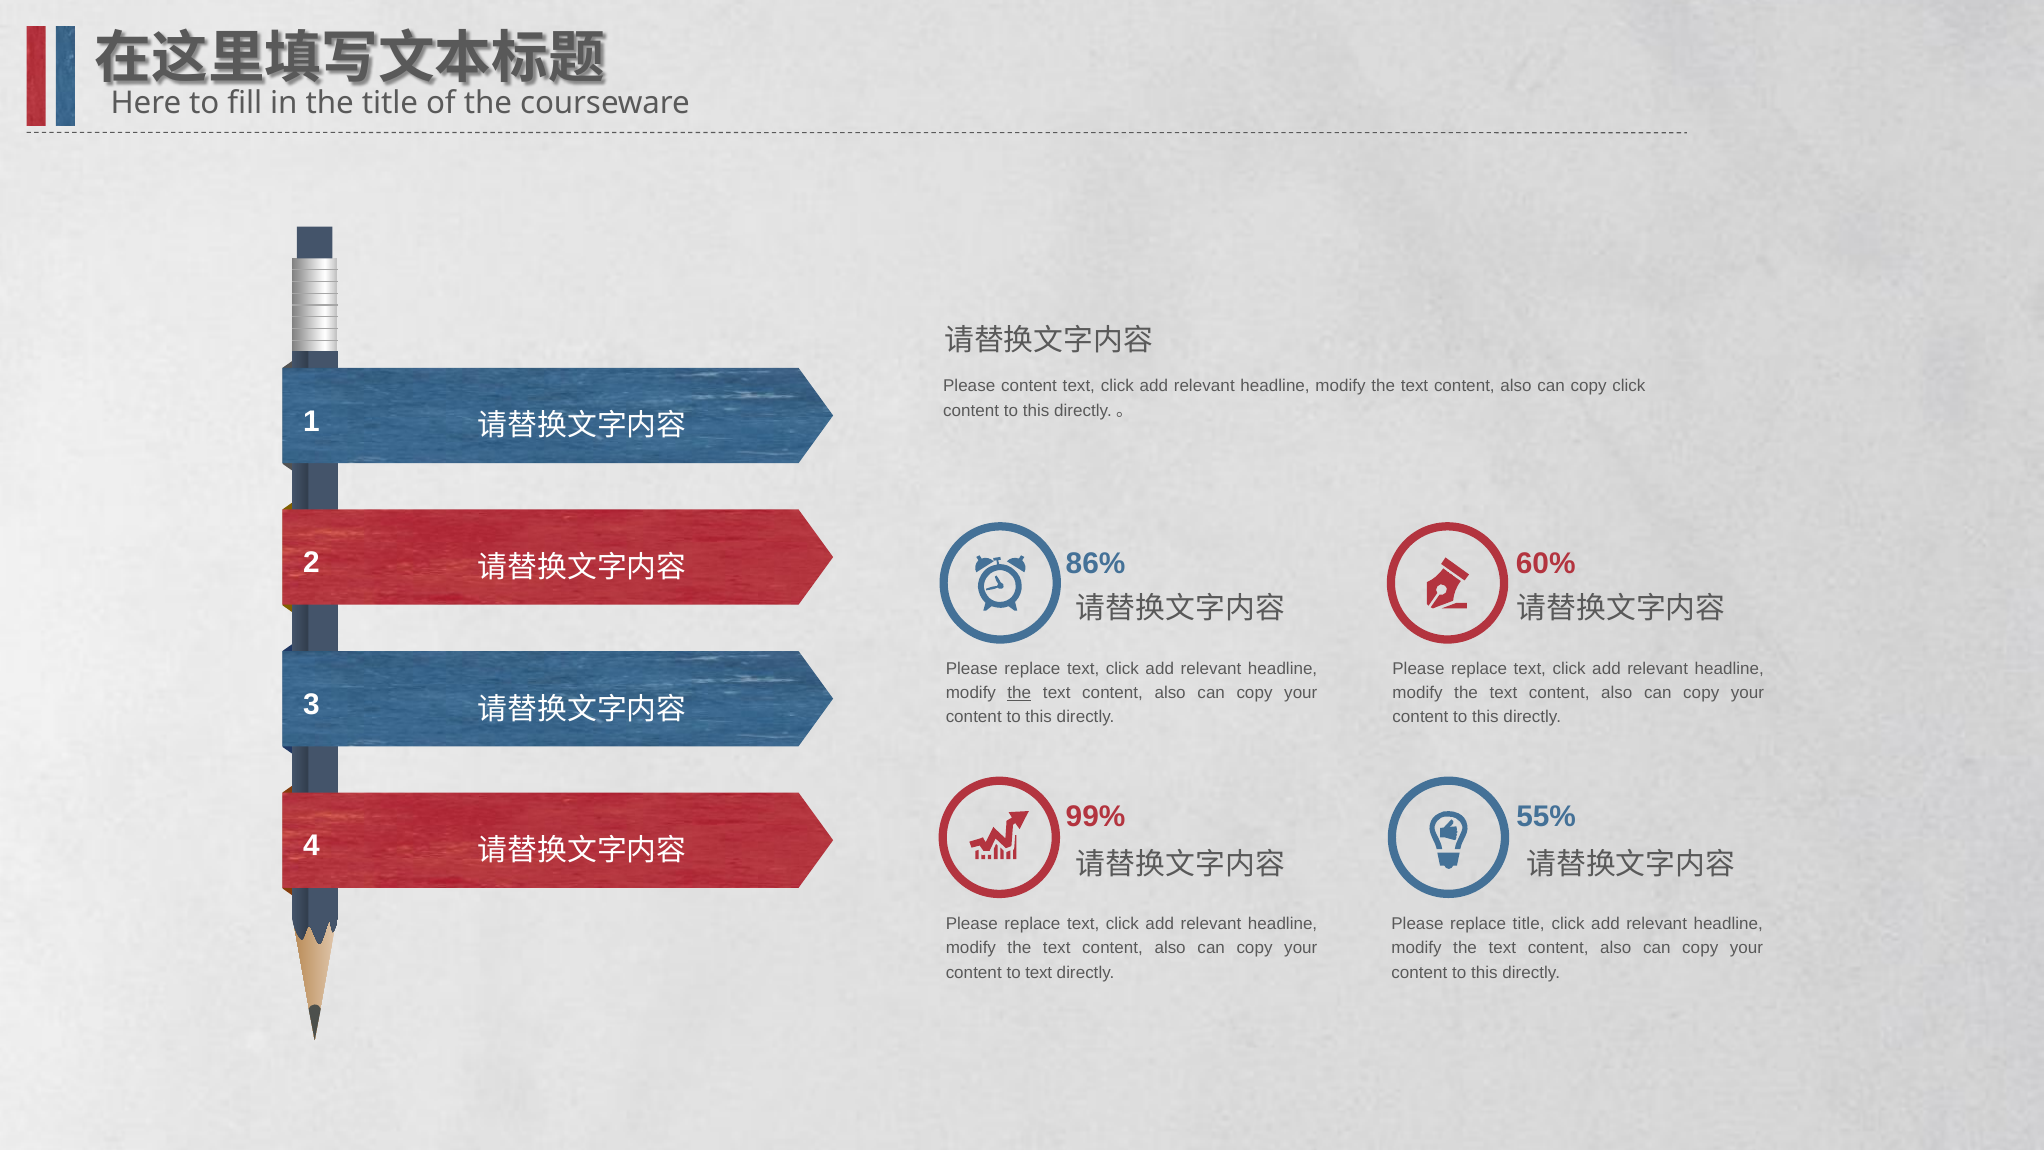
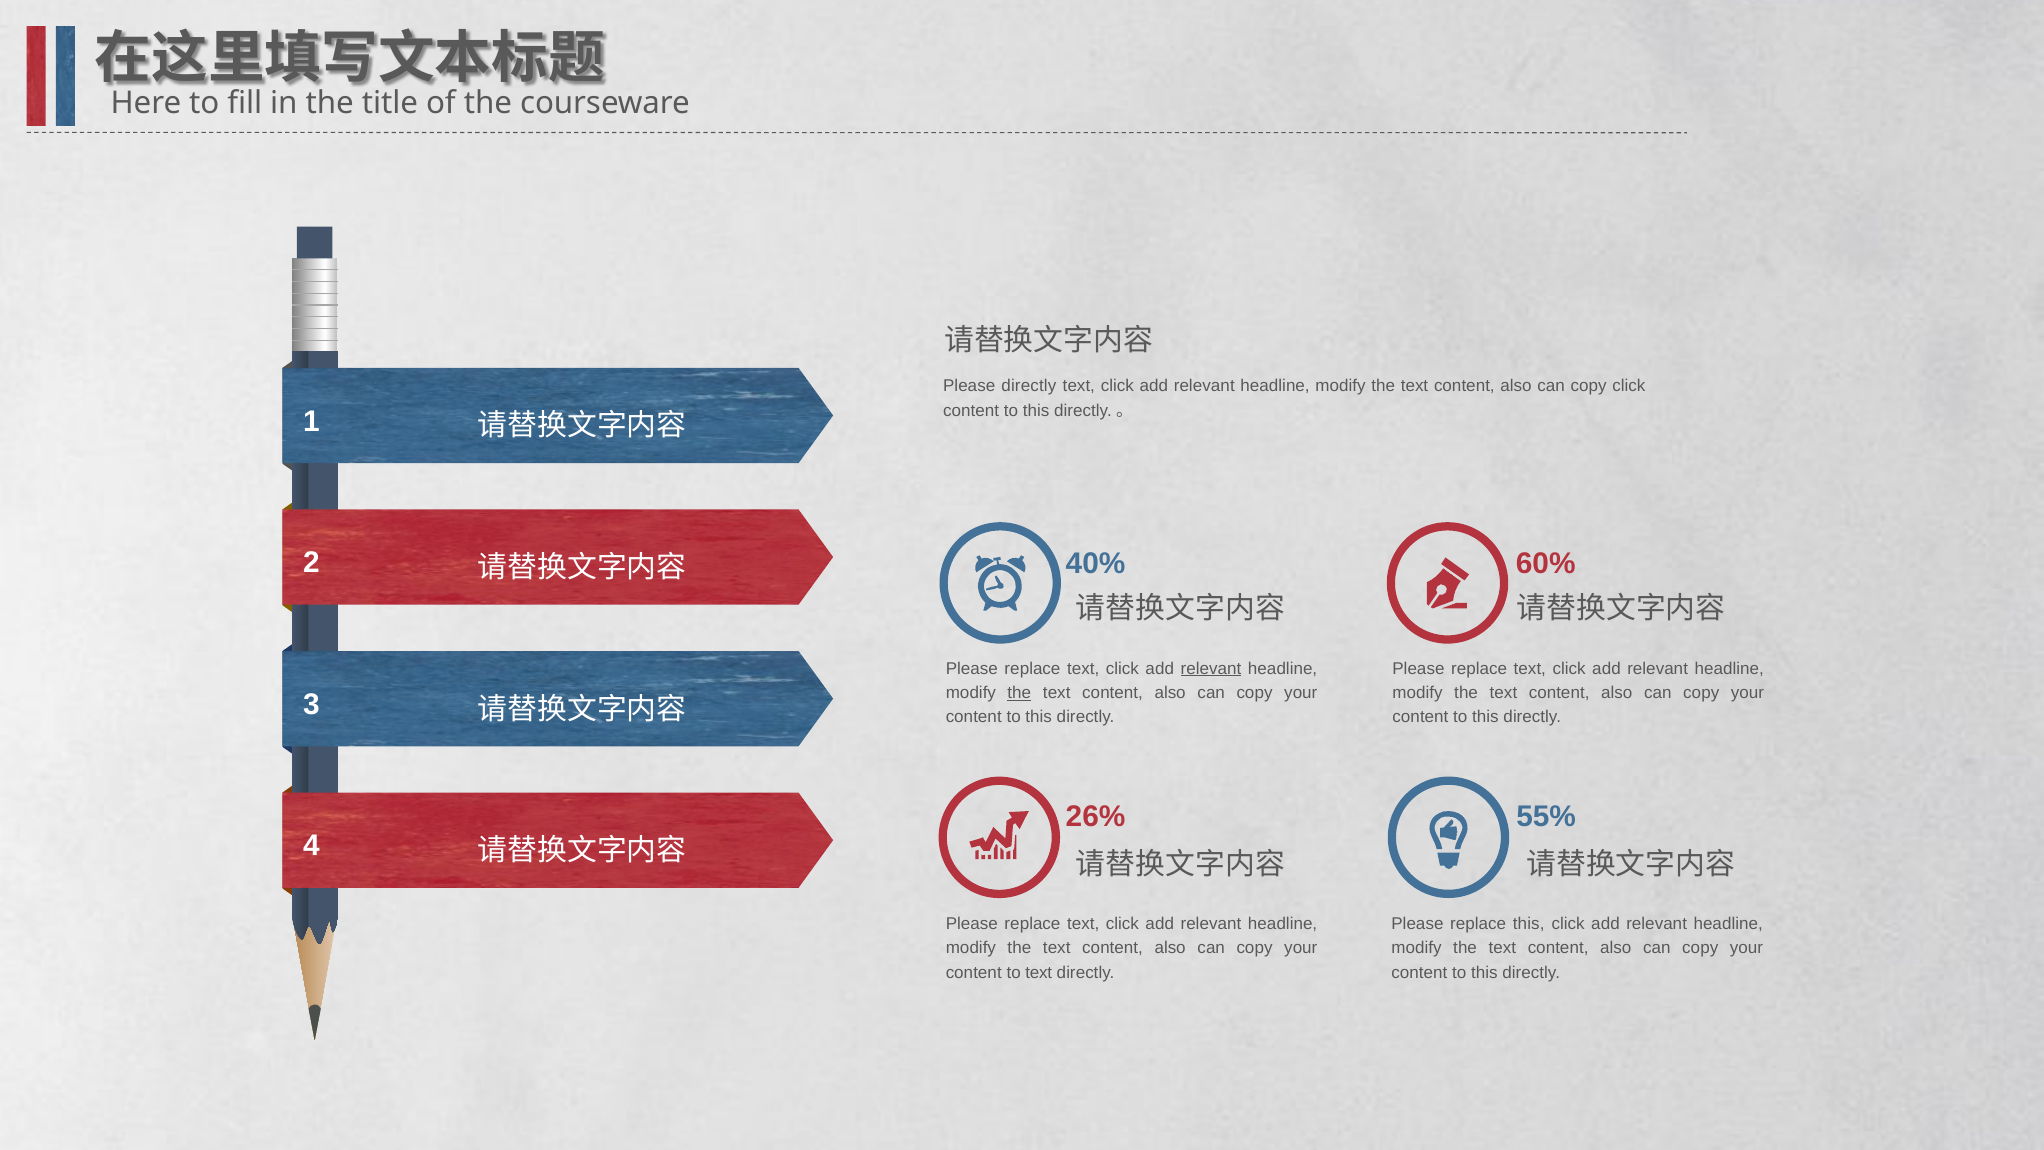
Please content: content -> directly
86%: 86% -> 40%
relevant at (1211, 668) underline: none -> present
99%: 99% -> 26%
replace title: title -> this
